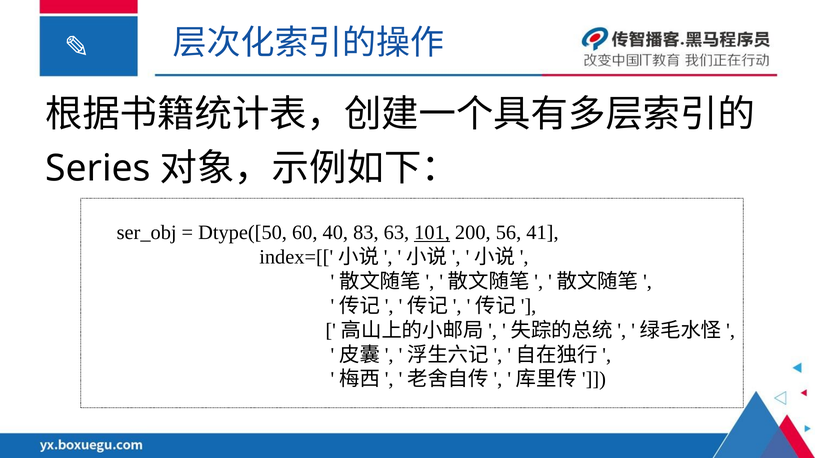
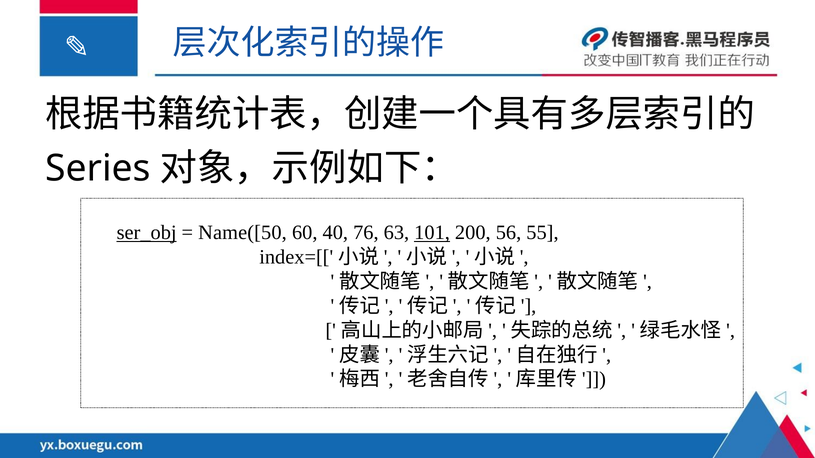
ser_obj underline: none -> present
Dtype([50: Dtype([50 -> Name([50
83: 83 -> 76
41: 41 -> 55
